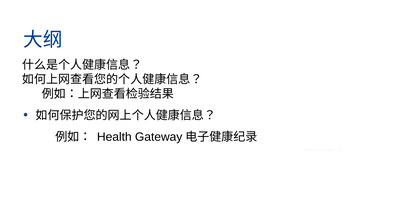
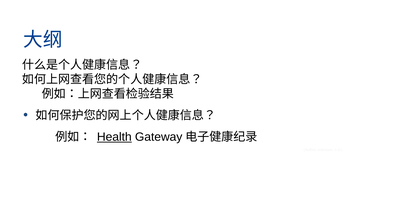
Health underline: none -> present
